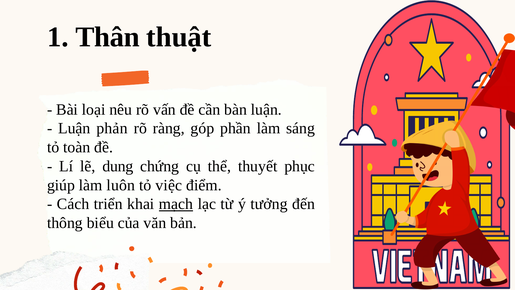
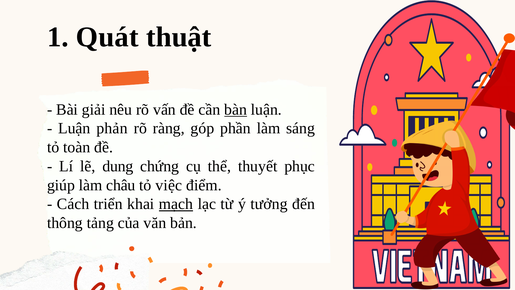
Thân: Thân -> Quát
loại: loại -> giải
bàn underline: none -> present
luôn: luôn -> châu
biểu: biểu -> tảng
